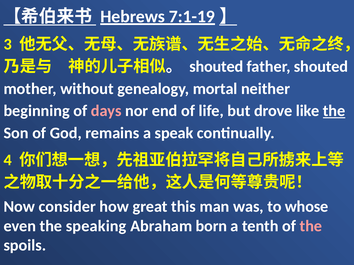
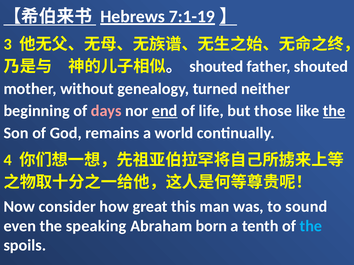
mortal: mortal -> turned
end underline: none -> present
drove: drove -> those
speak: speak -> world
whose: whose -> sound
the at (311, 226) colour: pink -> light blue
